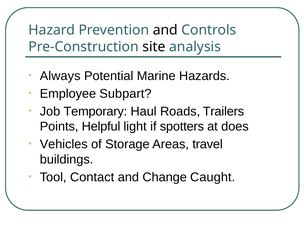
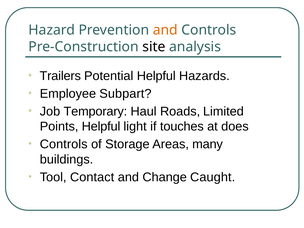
and at (165, 30) colour: black -> orange
Always: Always -> Trailers
Potential Marine: Marine -> Helpful
Trailers: Trailers -> Limited
spotters: spotters -> touches
Vehicles at (64, 144): Vehicles -> Controls
travel: travel -> many
